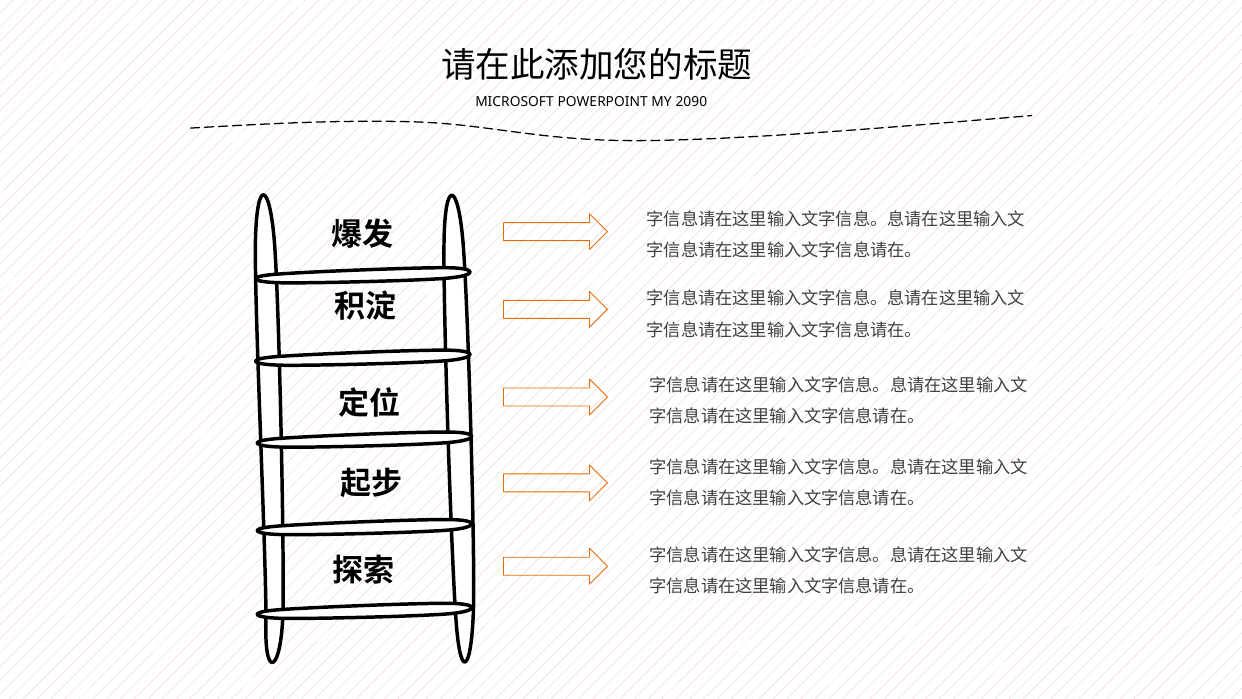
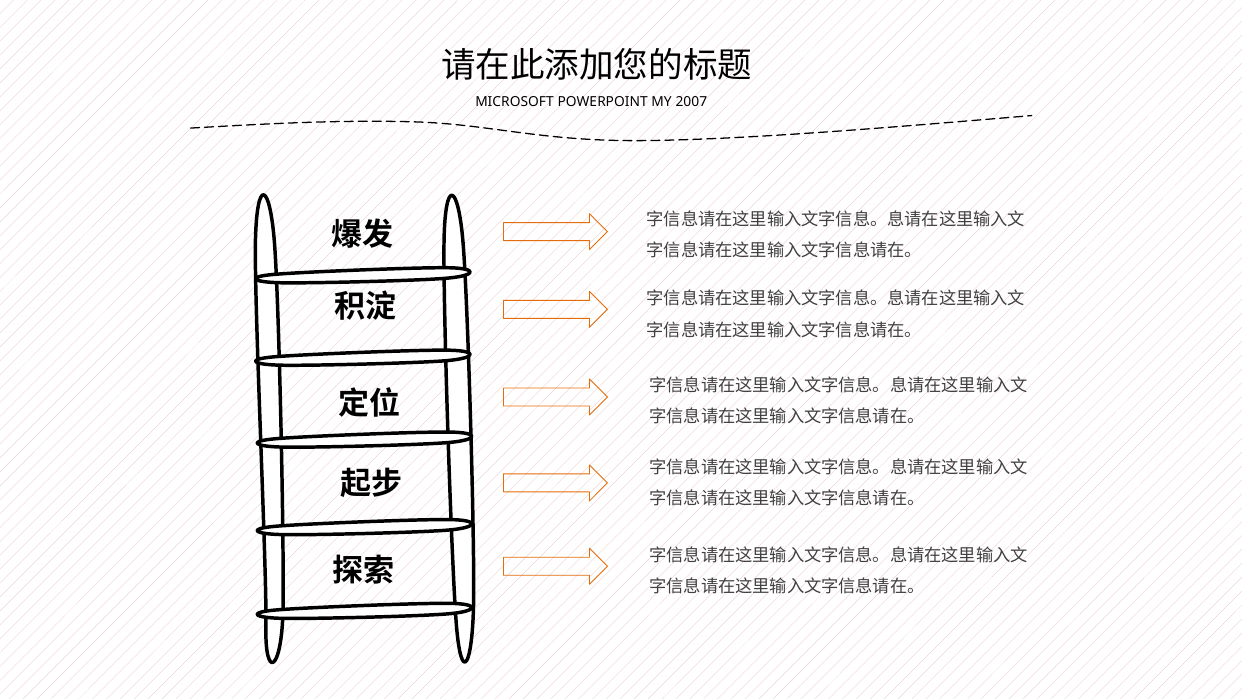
2090: 2090 -> 2007
